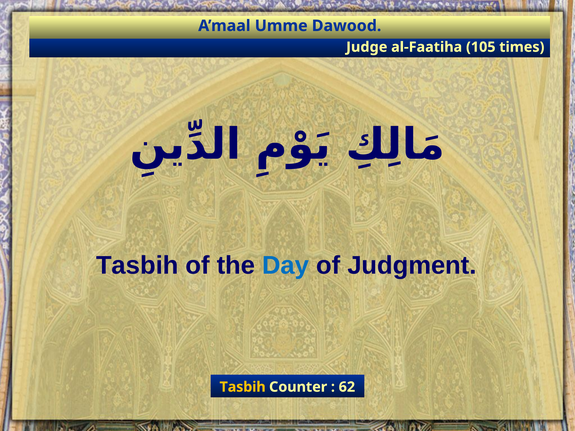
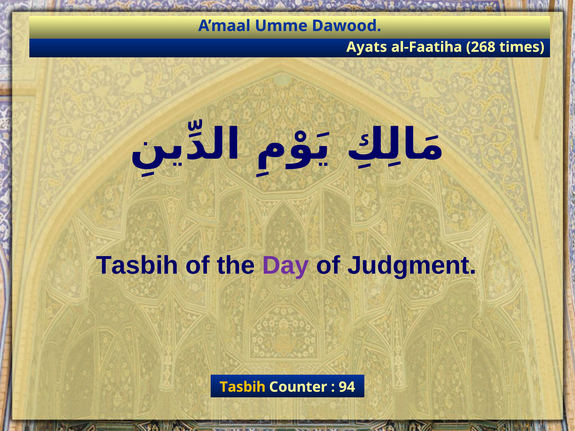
Judge: Judge -> Ayats
105: 105 -> 268
Day colour: blue -> purple
62: 62 -> 94
